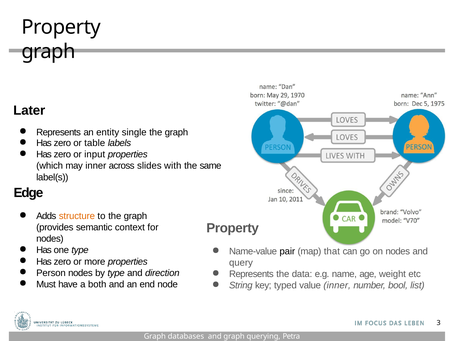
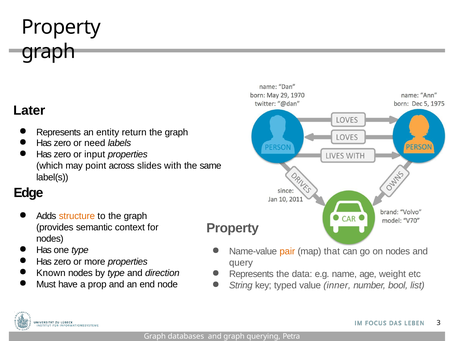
single: single -> return
table: table -> need
may inner: inner -> point
pair colour: black -> orange
Person: Person -> Known
both: both -> prop
